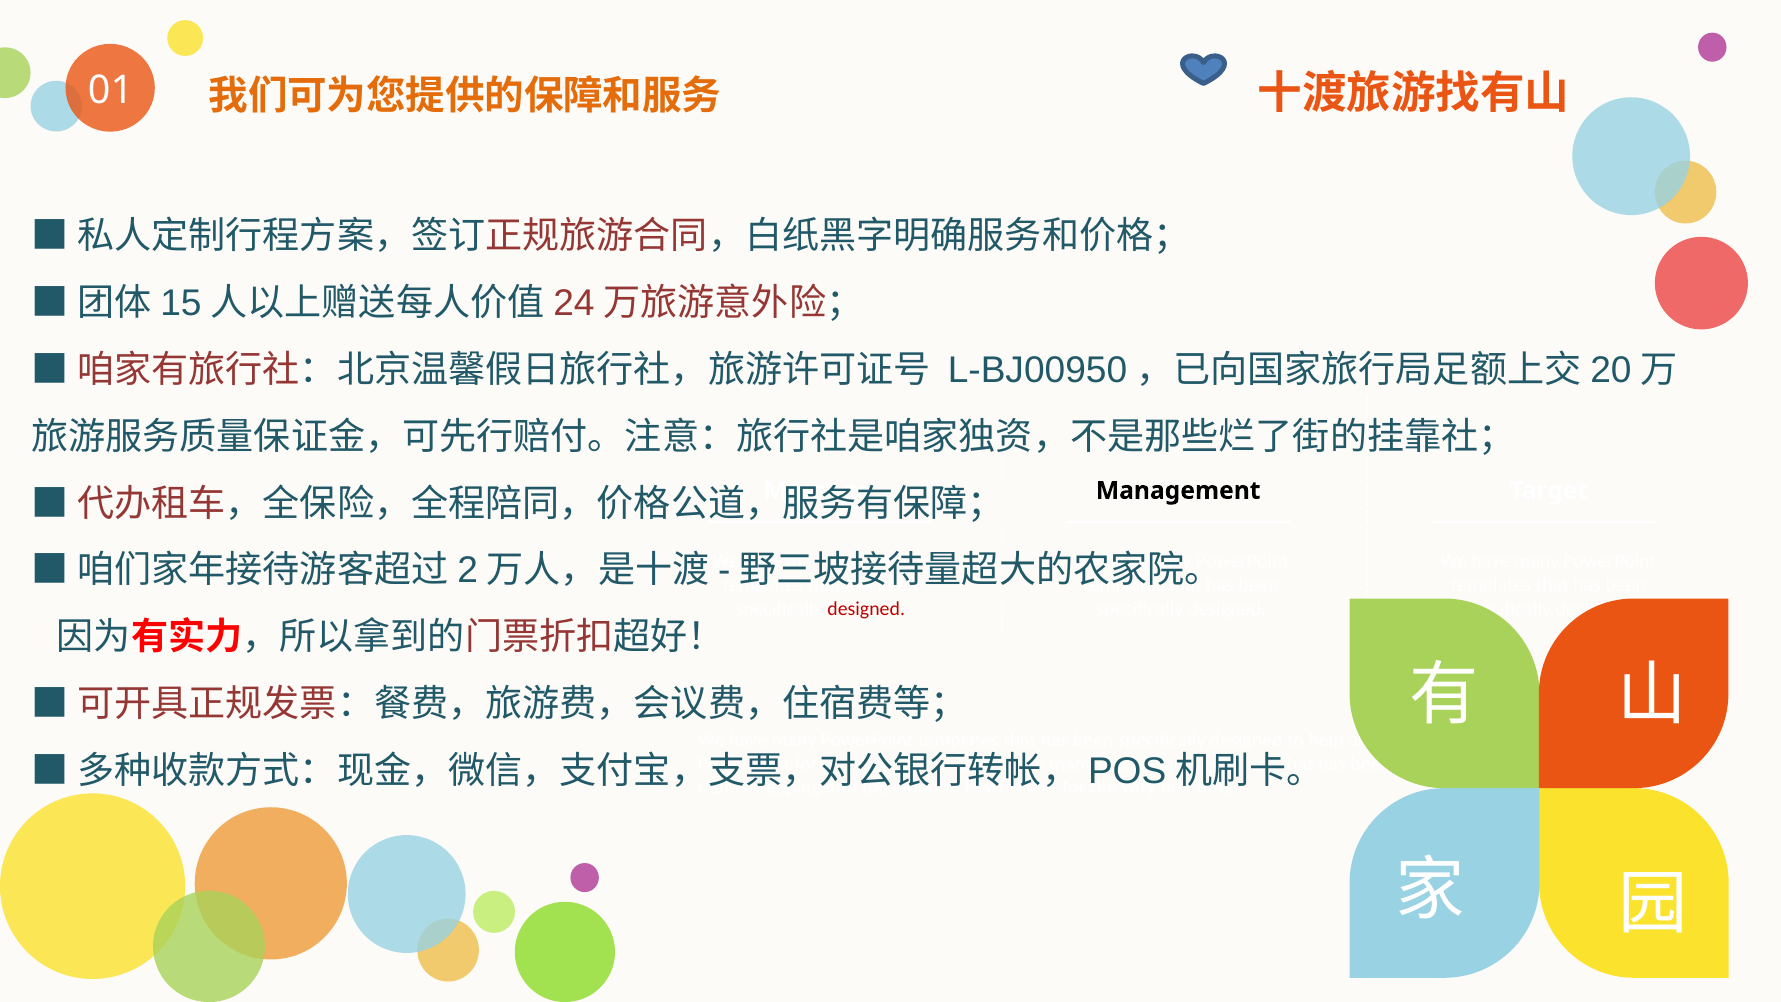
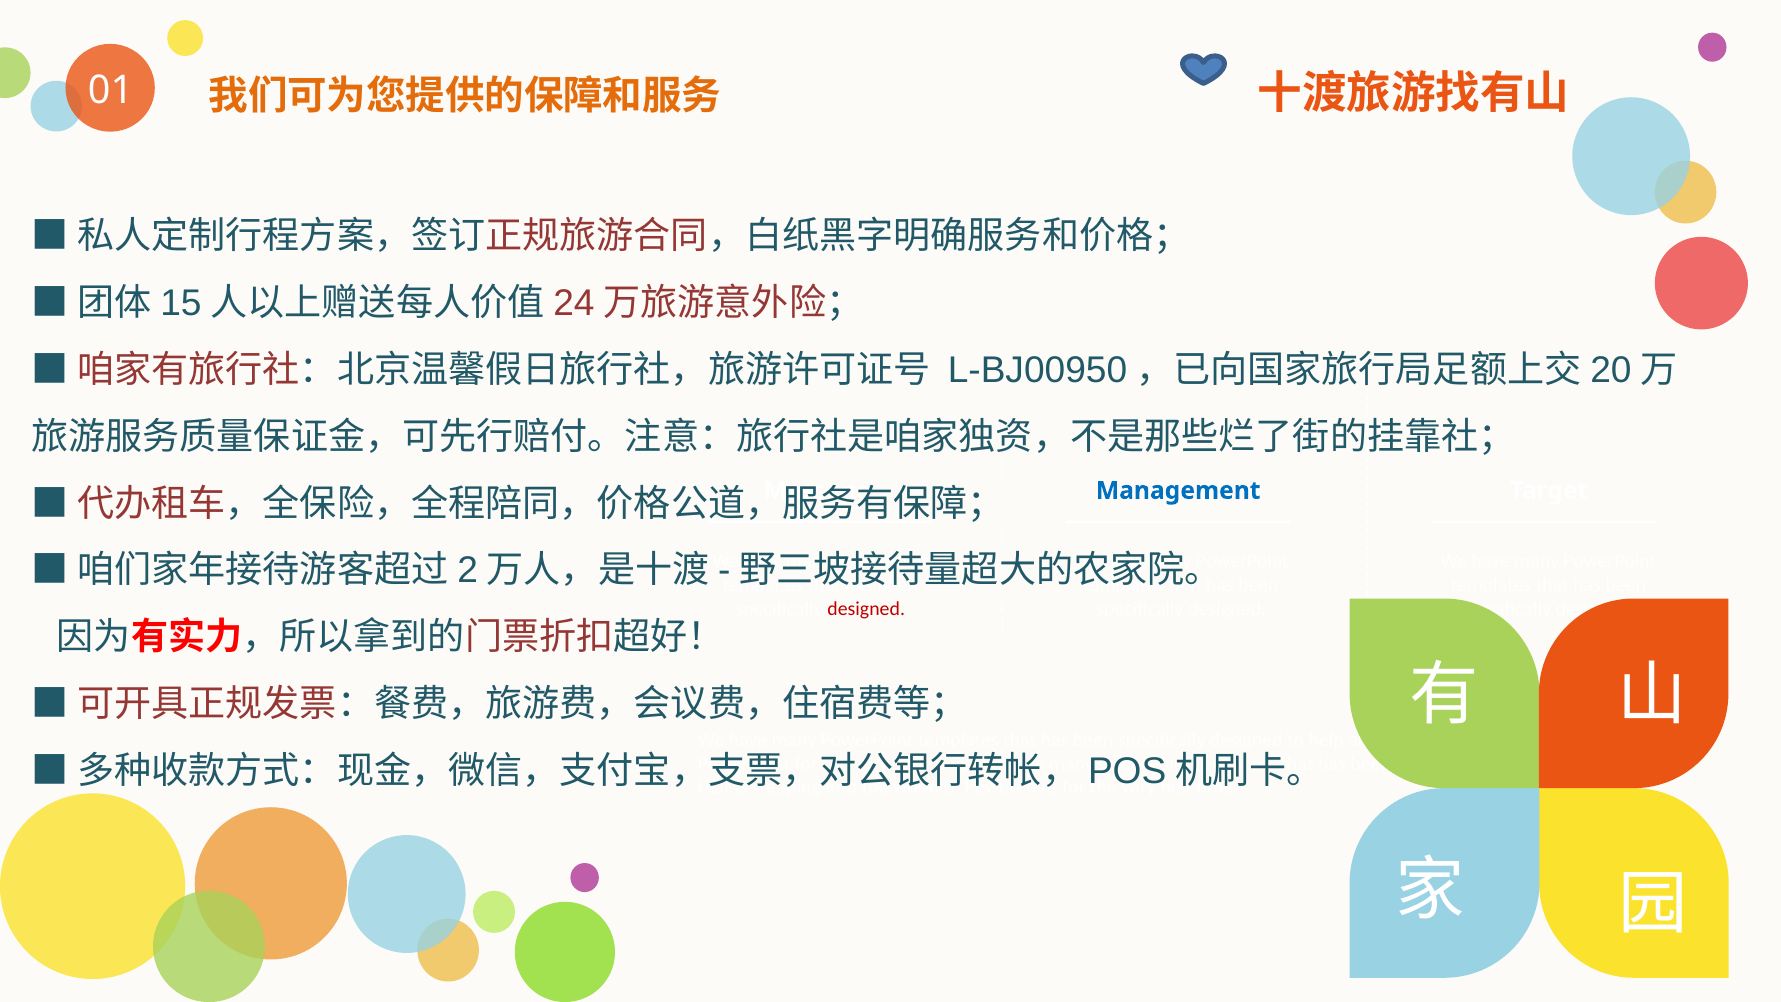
Management colour: black -> blue
